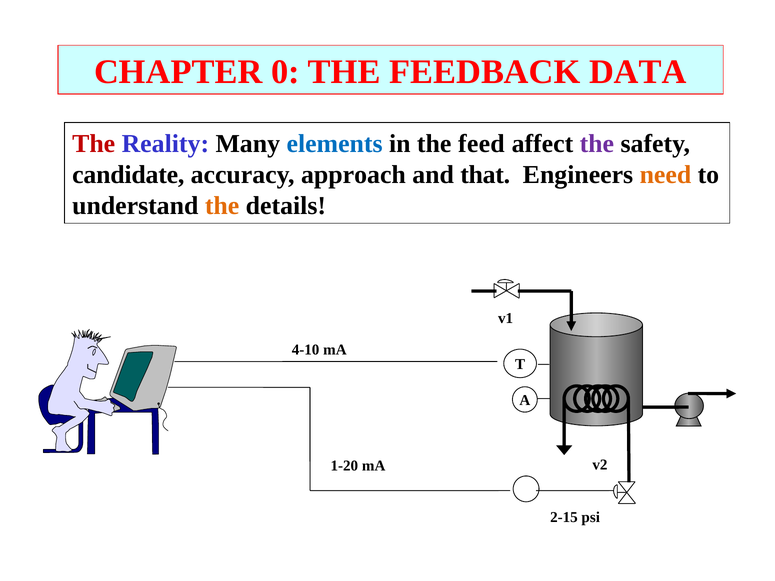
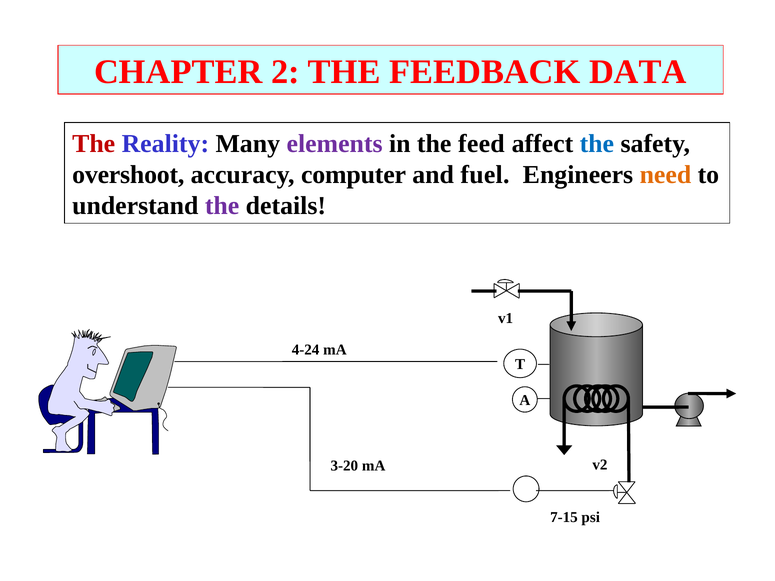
0: 0 -> 2
elements colour: blue -> purple
the at (597, 144) colour: purple -> blue
candidate: candidate -> overshoot
approach: approach -> computer
that: that -> fuel
the at (222, 206) colour: orange -> purple
4-10: 4-10 -> 4-24
1-20: 1-20 -> 3-20
2-15: 2-15 -> 7-15
